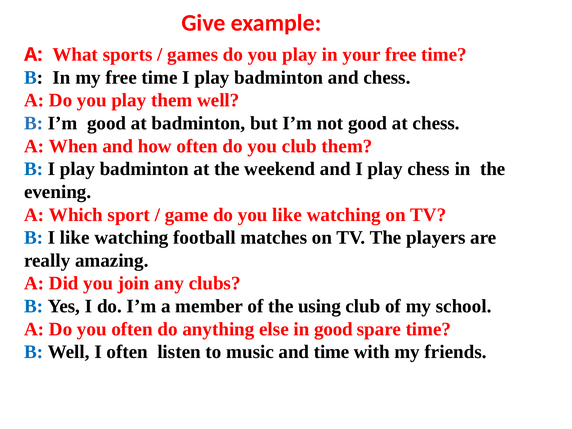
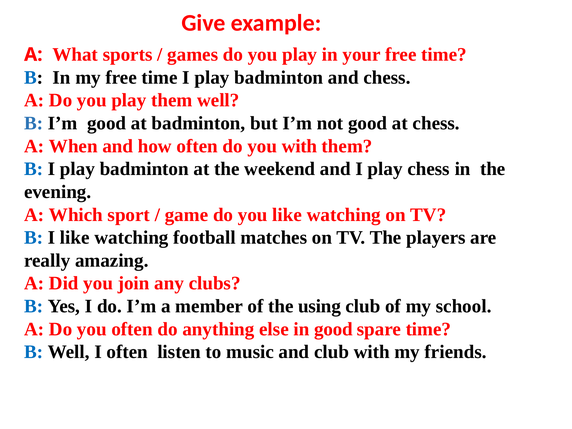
you club: club -> with
and time: time -> club
